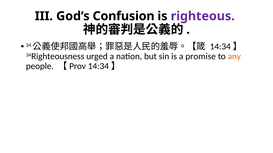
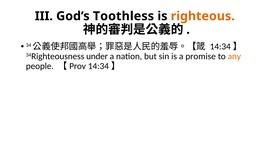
Confusion: Confusion -> Toothless
righteous colour: purple -> orange
urged: urged -> under
